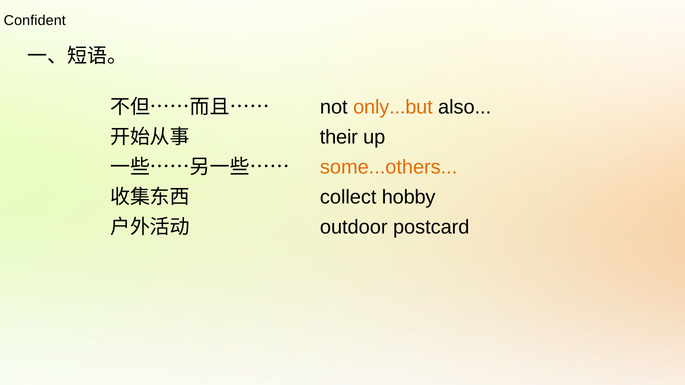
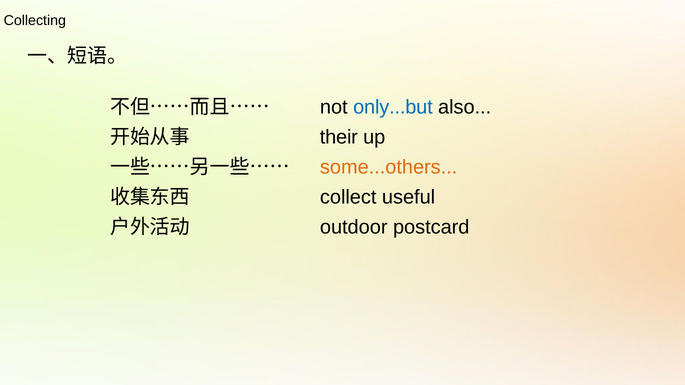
Confident: Confident -> Collecting
only...but colour: orange -> blue
hobby: hobby -> useful
